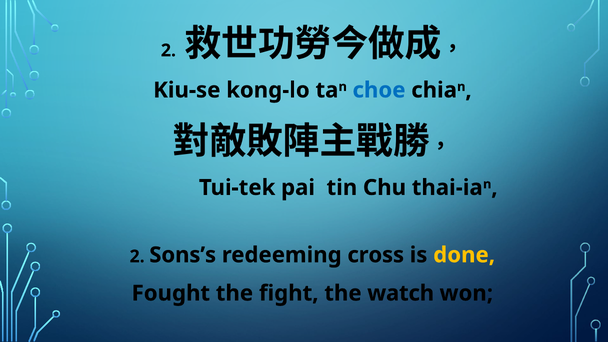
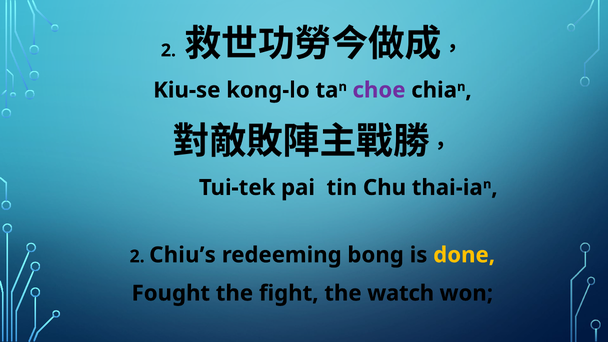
choe colour: blue -> purple
Sons’s: Sons’s -> Chiu’s
cross: cross -> bong
